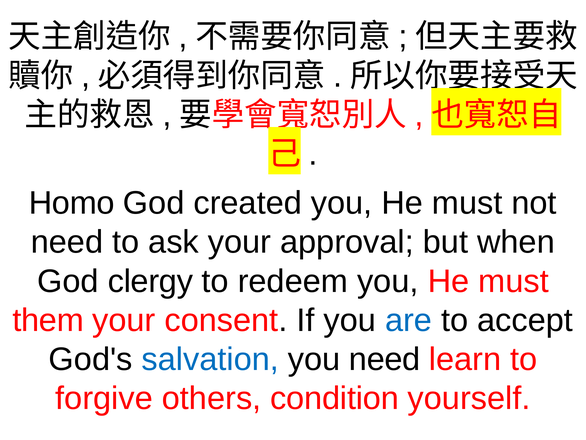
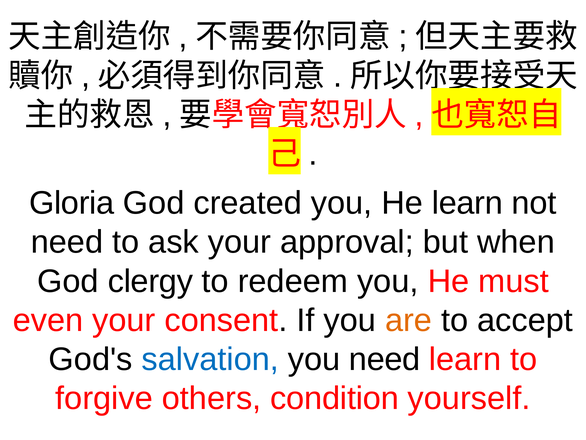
Homo: Homo -> Gloria
created you He must: must -> learn
them: them -> even
are colour: blue -> orange
